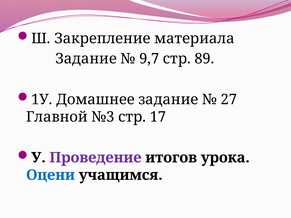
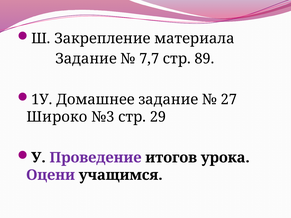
9,7: 9,7 -> 7,7
Главной: Главной -> Широко
17: 17 -> 29
Оцени colour: blue -> purple
